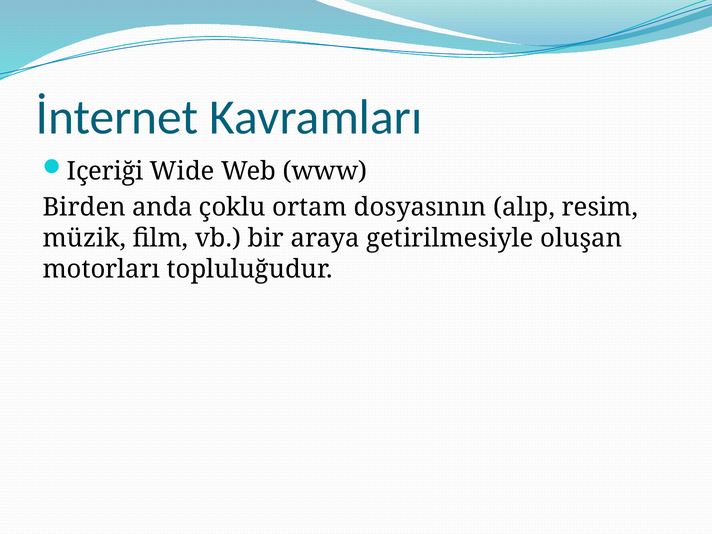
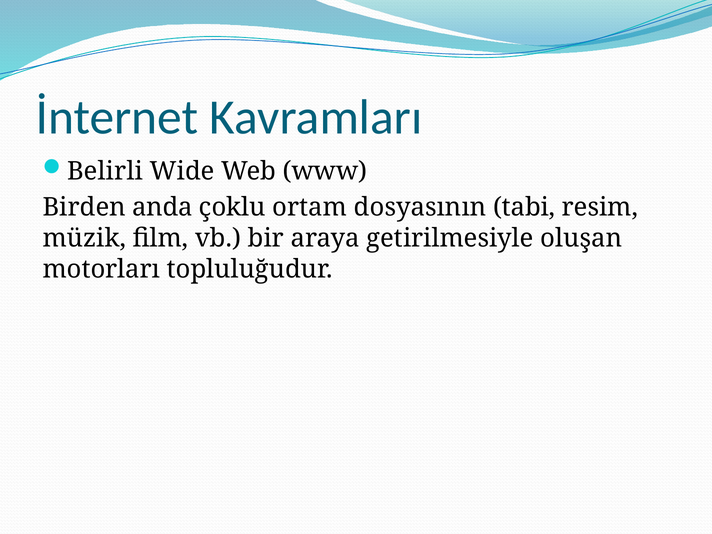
Içeriği: Içeriği -> Belirli
alıp: alıp -> tabi
